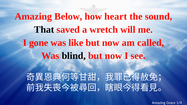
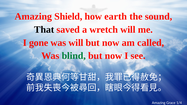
Below: Below -> Shield
heart: heart -> earth
was like: like -> will
blind colour: black -> green
